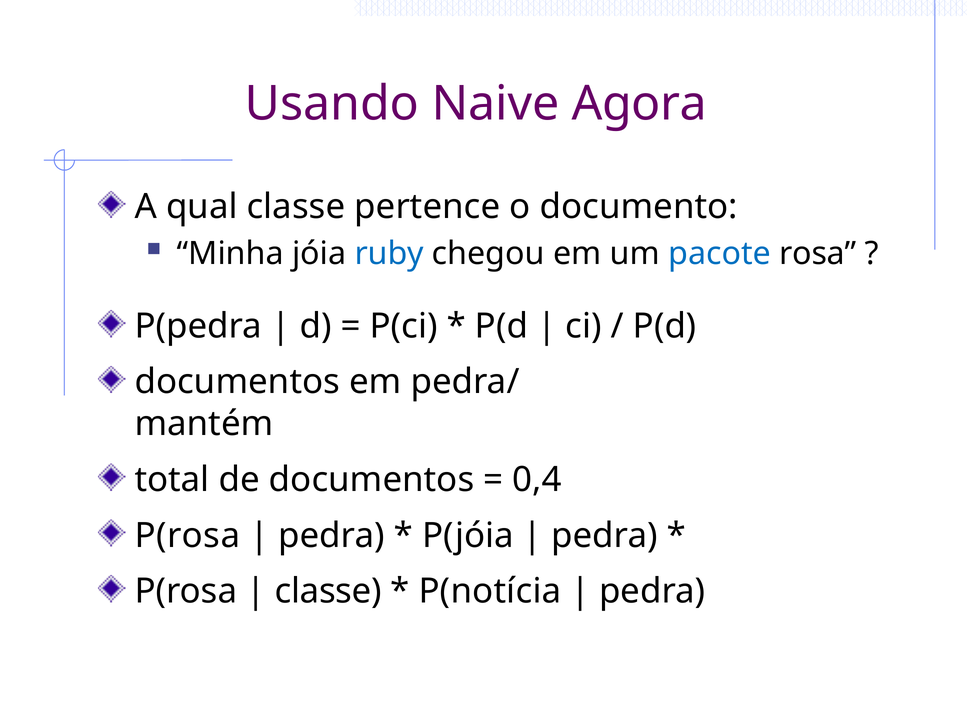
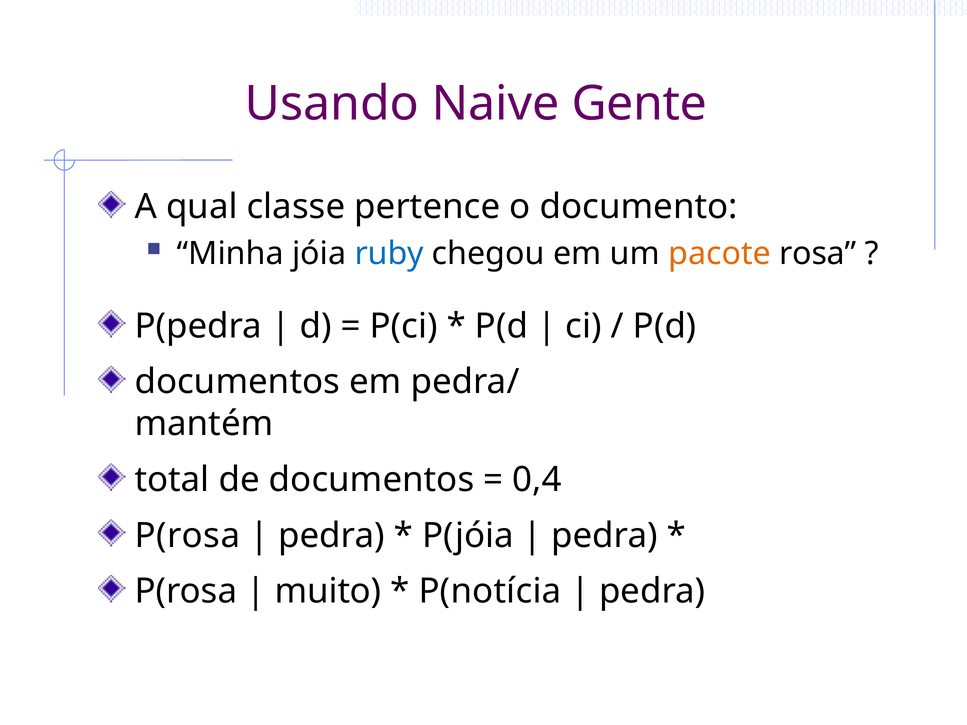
Agora: Agora -> Gente
pacote colour: blue -> orange
classe at (328, 592): classe -> muito
